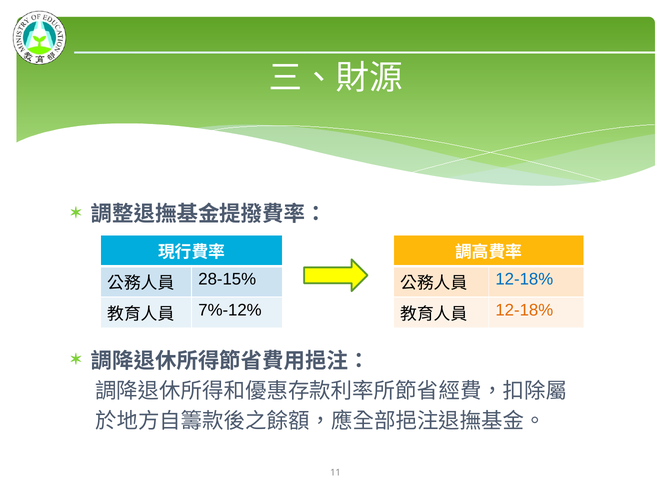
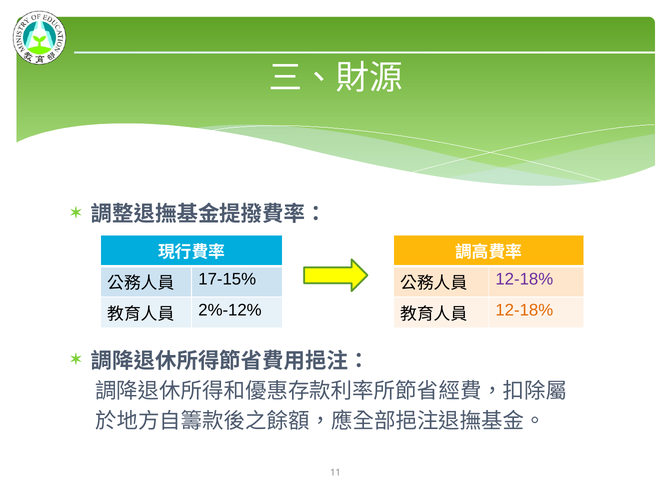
28-15%: 28-15% -> 17-15%
12-18% at (524, 279) colour: blue -> purple
7%-12%: 7%-12% -> 2%-12%
